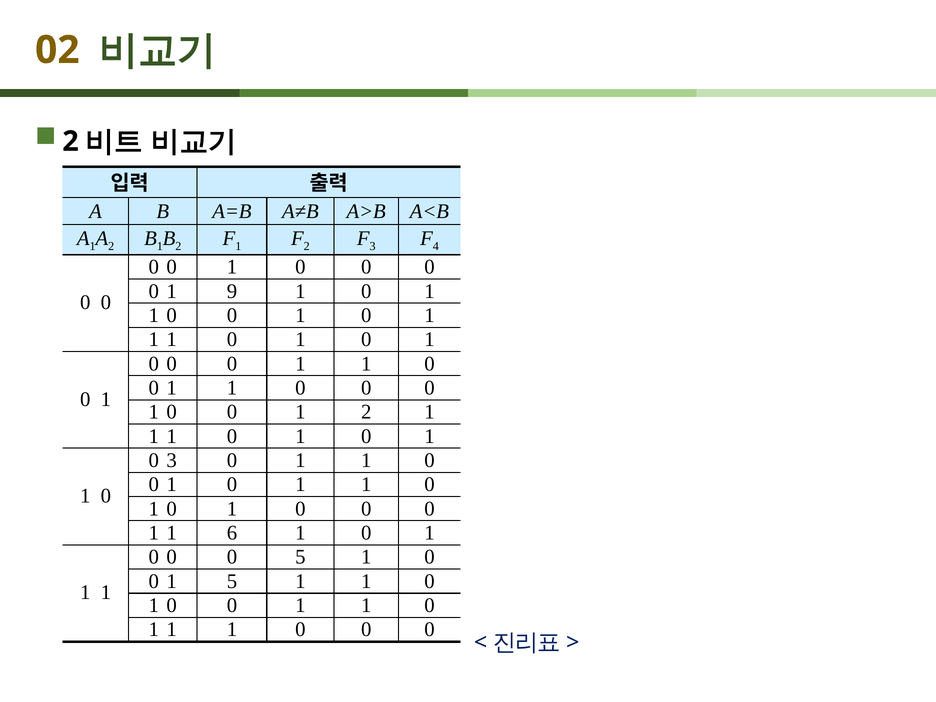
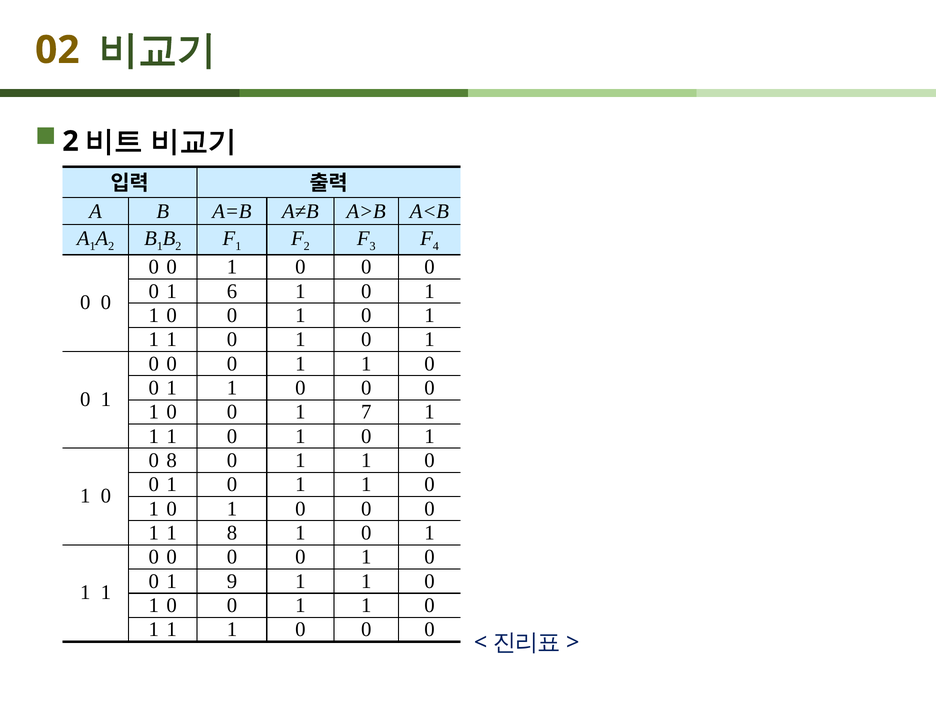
9: 9 -> 6
1 2: 2 -> 7
0 3: 3 -> 8
1 6: 6 -> 8
5 at (300, 557): 5 -> 0
1 5: 5 -> 9
